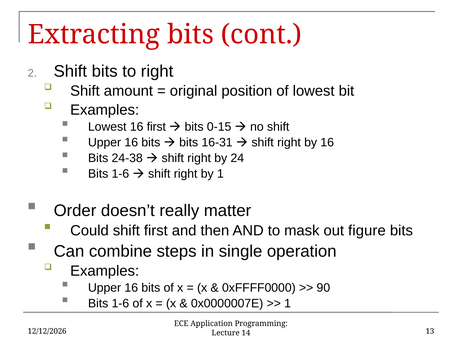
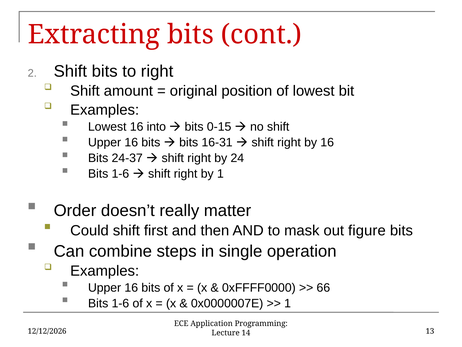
16 first: first -> into
24-38: 24-38 -> 24-37
90: 90 -> 66
